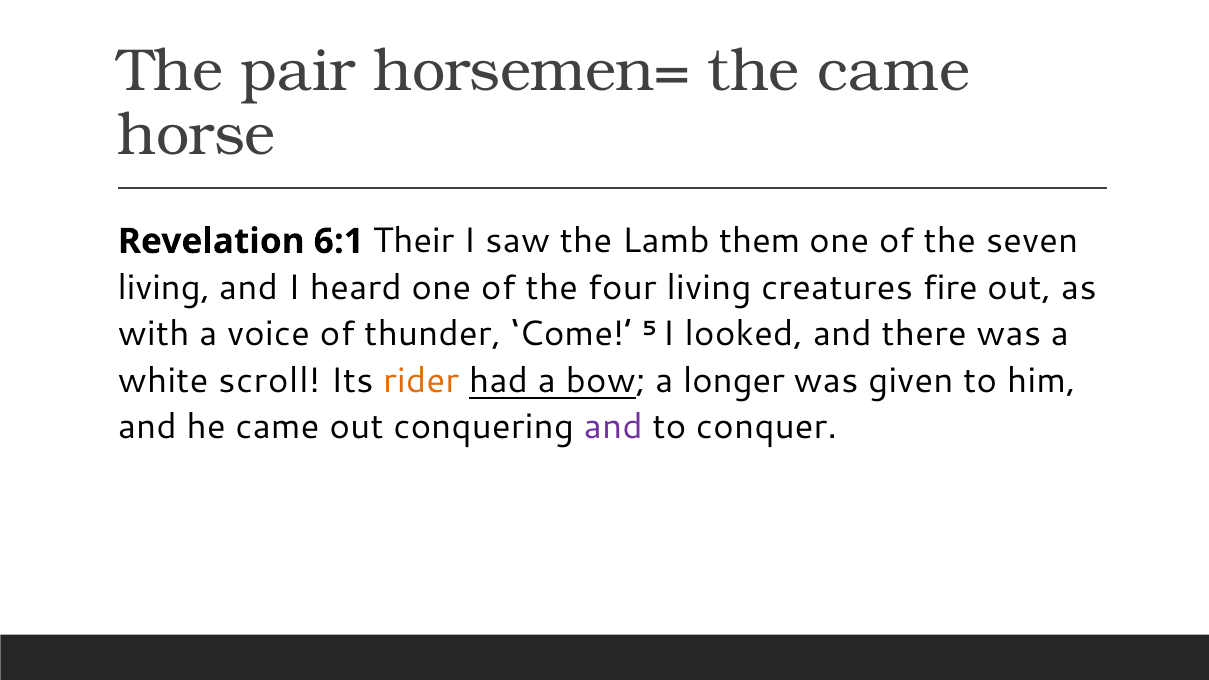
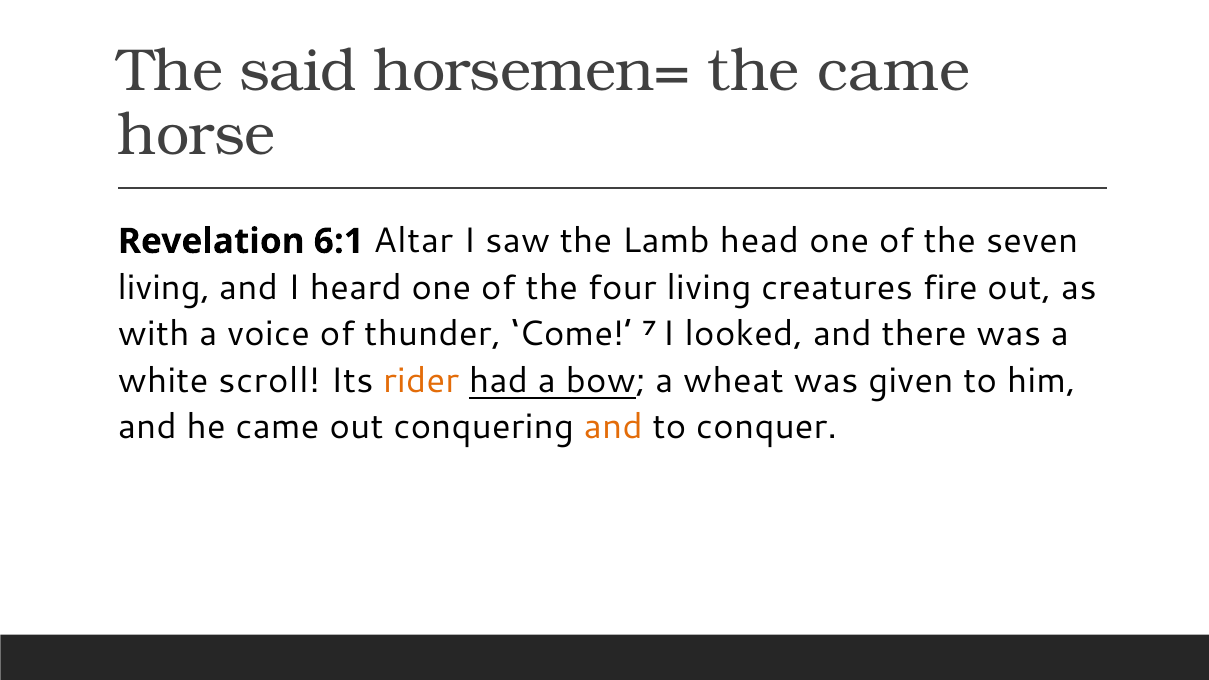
pair: pair -> said
Their: Their -> Altar
them: them -> head
5: 5 -> 7
longer: longer -> wheat
and at (613, 427) colour: purple -> orange
